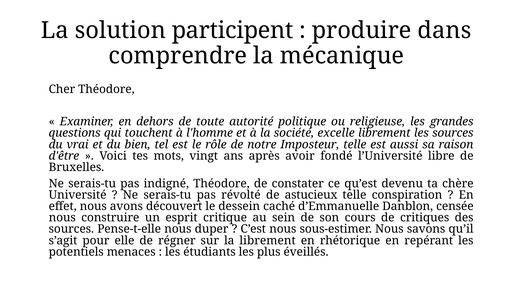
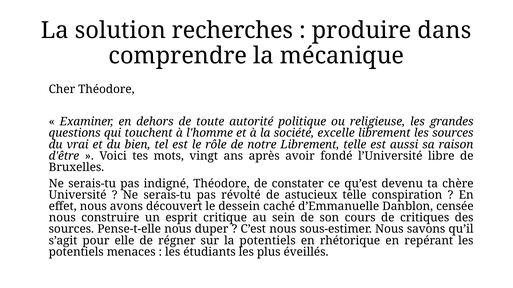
participent: participent -> recherches
notre Imposteur: Imposteur -> Librement
la librement: librement -> potentiels
